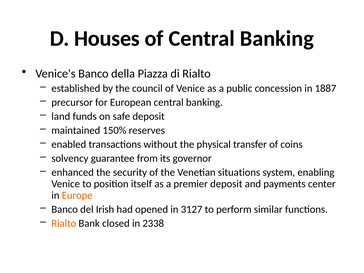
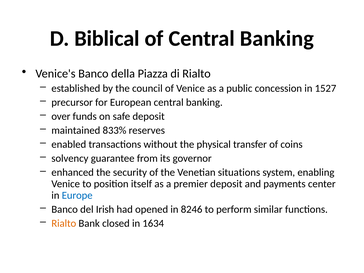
Houses: Houses -> Biblical
1887: 1887 -> 1527
land: land -> over
150%: 150% -> 833%
Europe colour: orange -> blue
3127: 3127 -> 8246
2338: 2338 -> 1634
